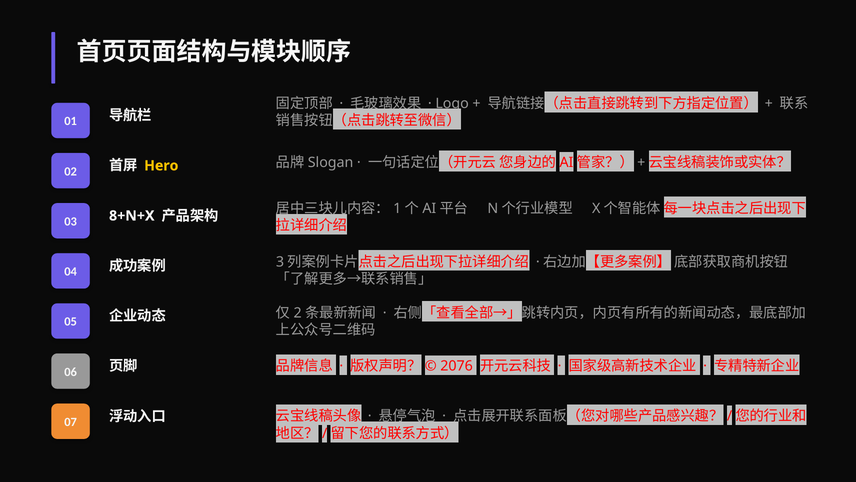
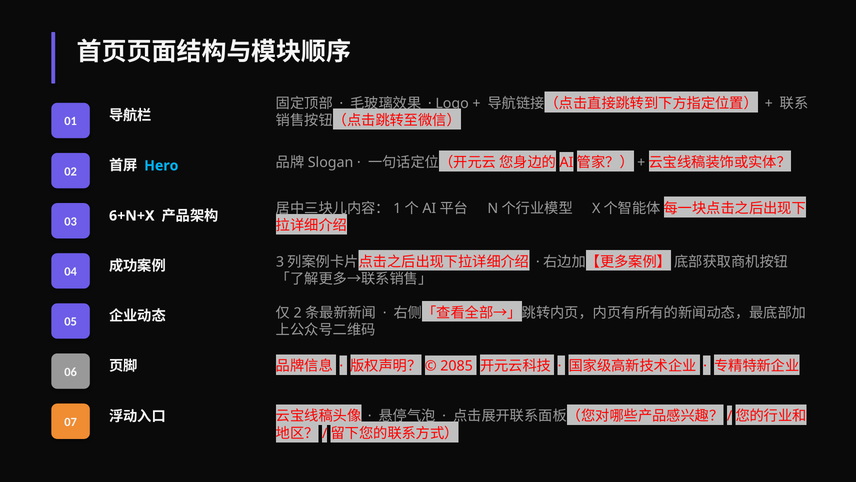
Hero colour: yellow -> light blue
8+N+X: 8+N+X -> 6+N+X
2076: 2076 -> 2085
